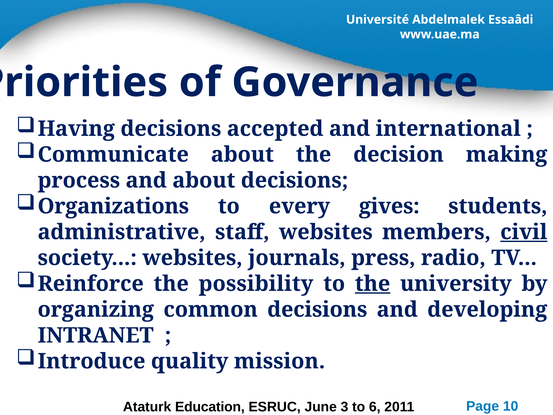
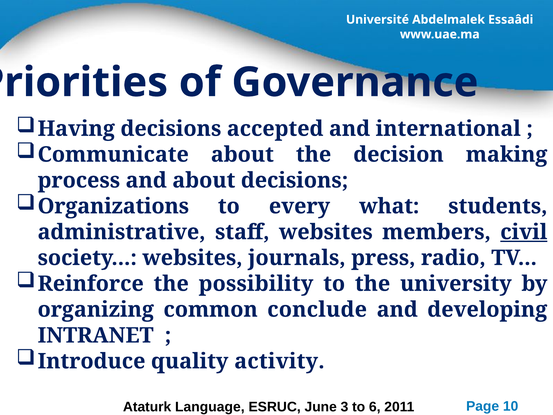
gives: gives -> what
the at (373, 284) underline: present -> none
common decisions: decisions -> conclude
mission: mission -> activity
Education: Education -> Language
